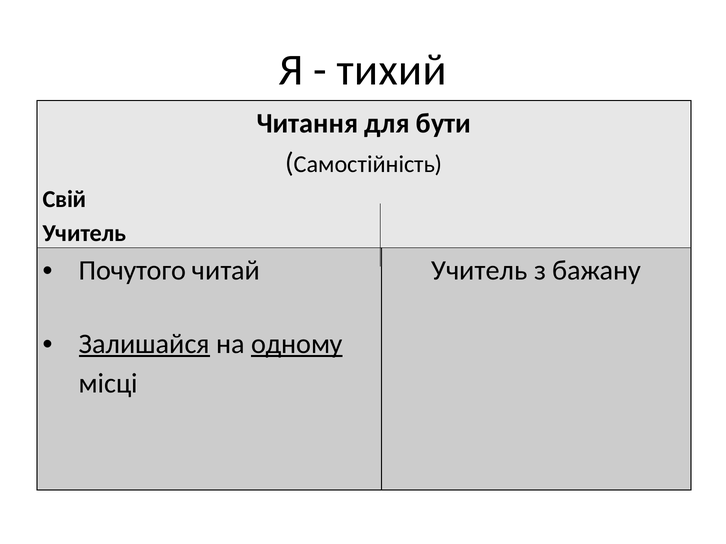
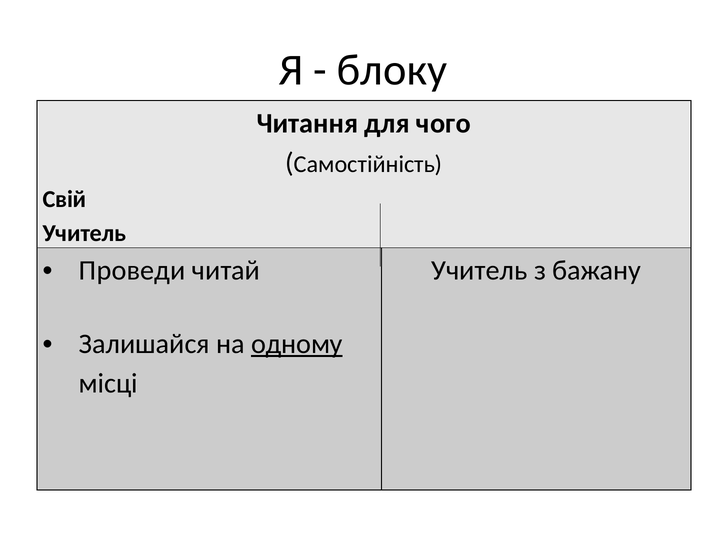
тихий: тихий -> блоку
бути: бути -> чого
Почутого: Почутого -> Проведи
Залишайся underline: present -> none
